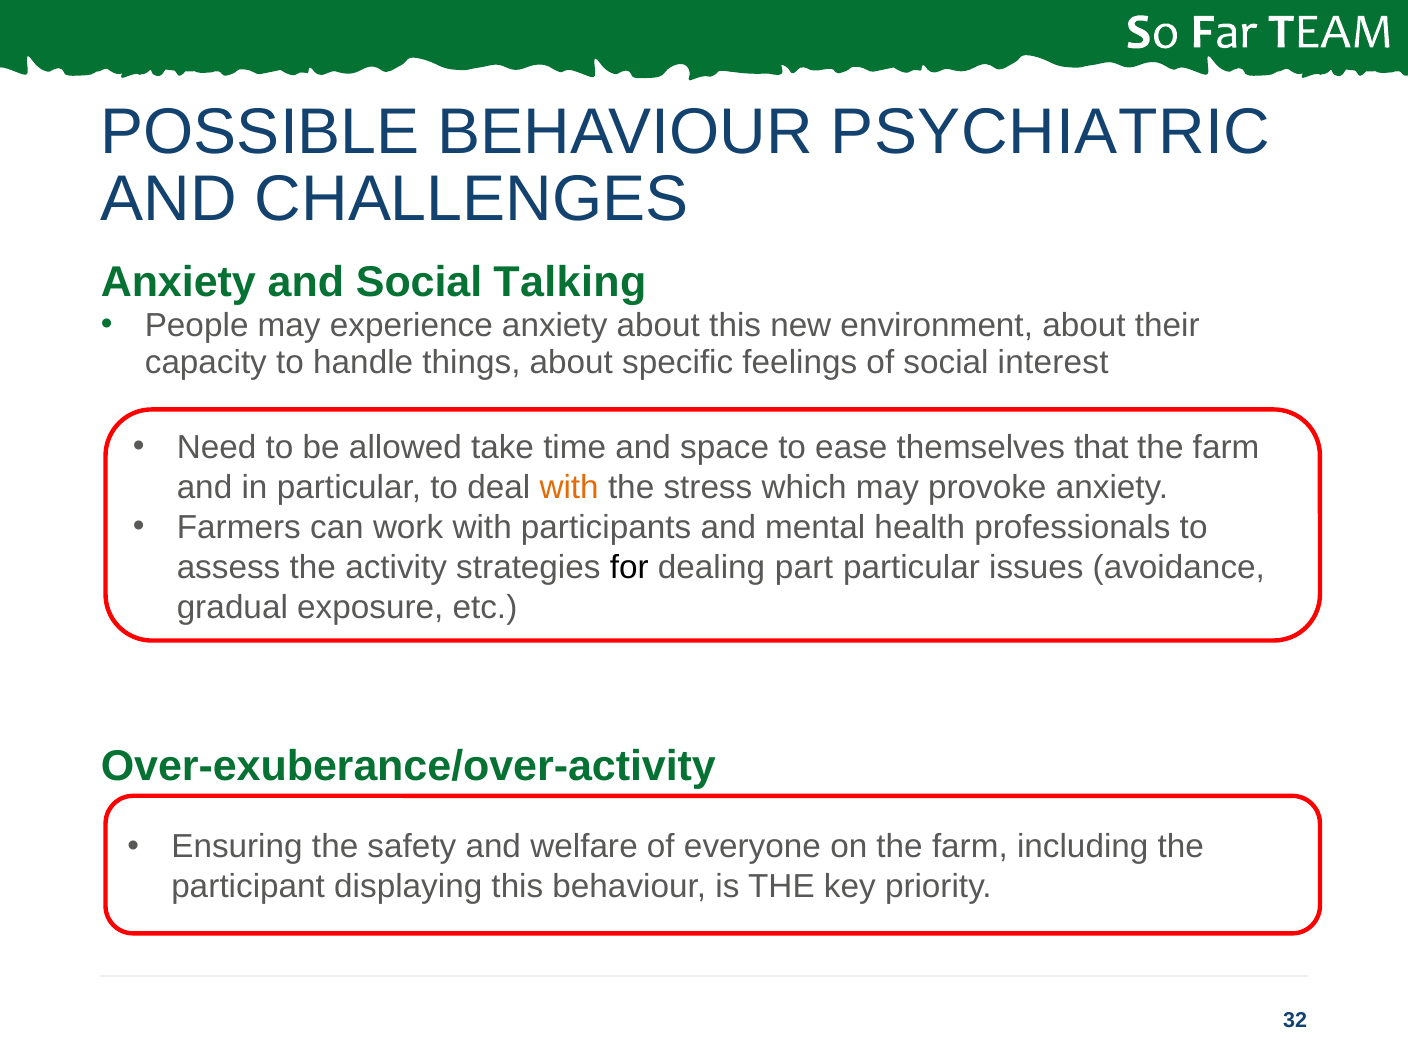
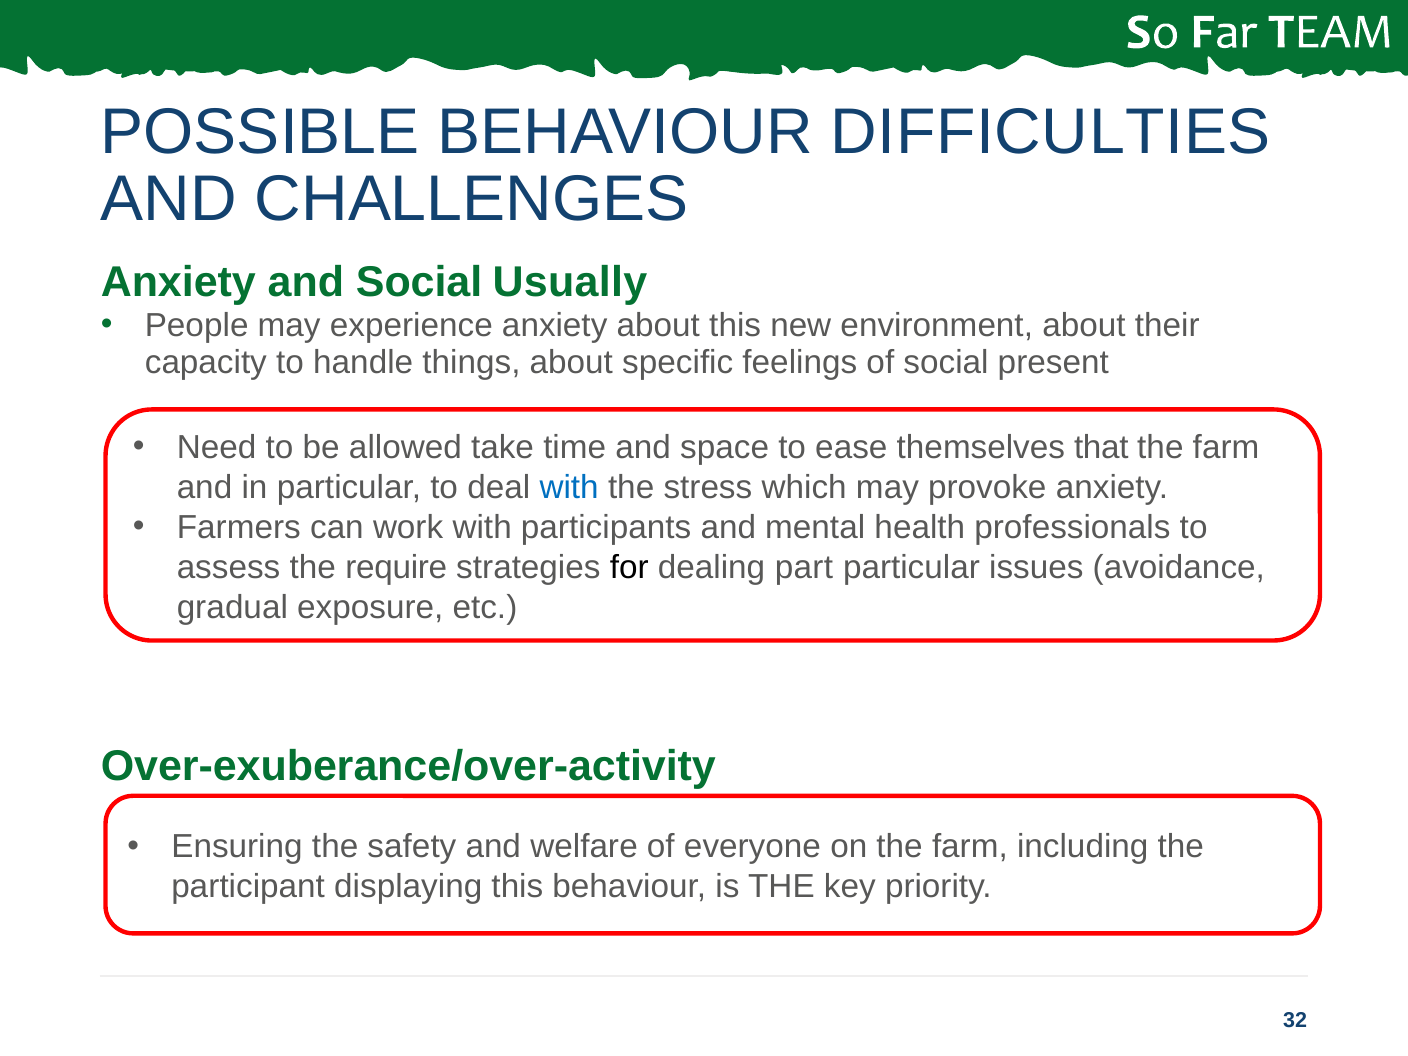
PSYCHIATRIC: PSYCHIATRIC -> DIFFICULTIES
Talking: Talking -> Usually
interest: interest -> present
with at (569, 487) colour: orange -> blue
activity: activity -> require
